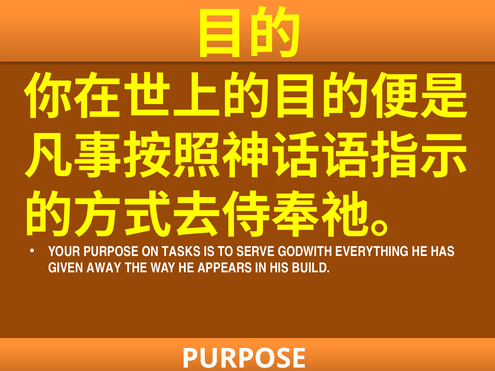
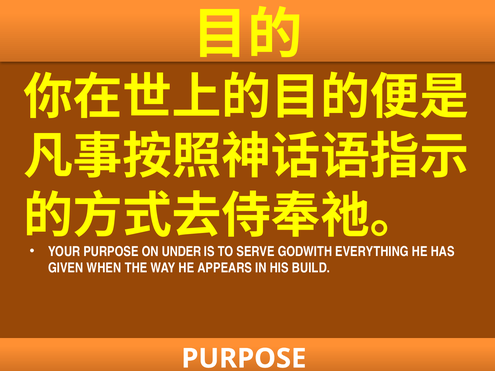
TASKS: TASKS -> UNDER
AWAY: AWAY -> WHEN
